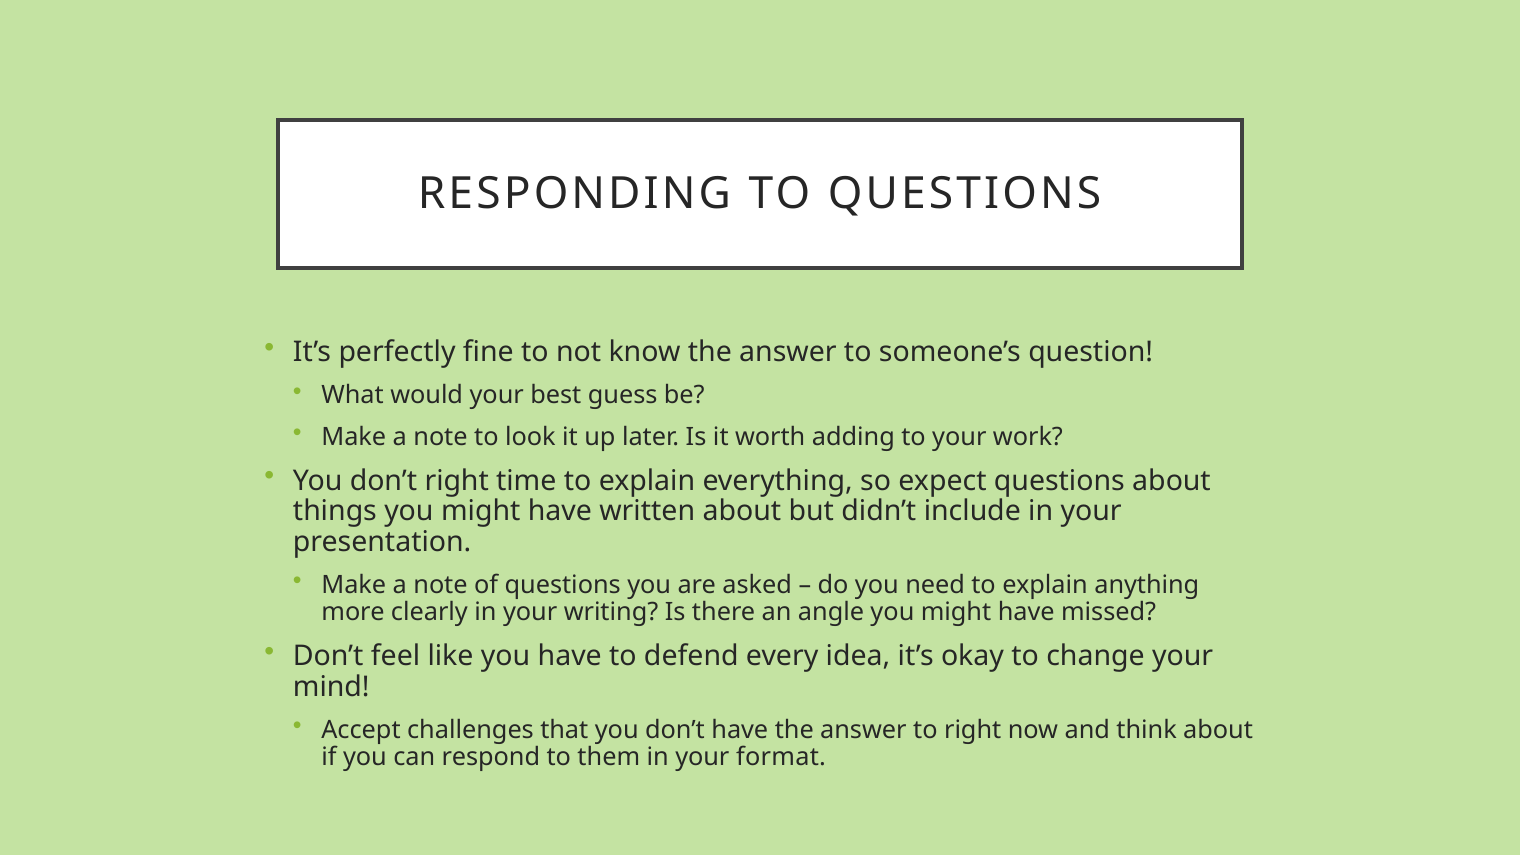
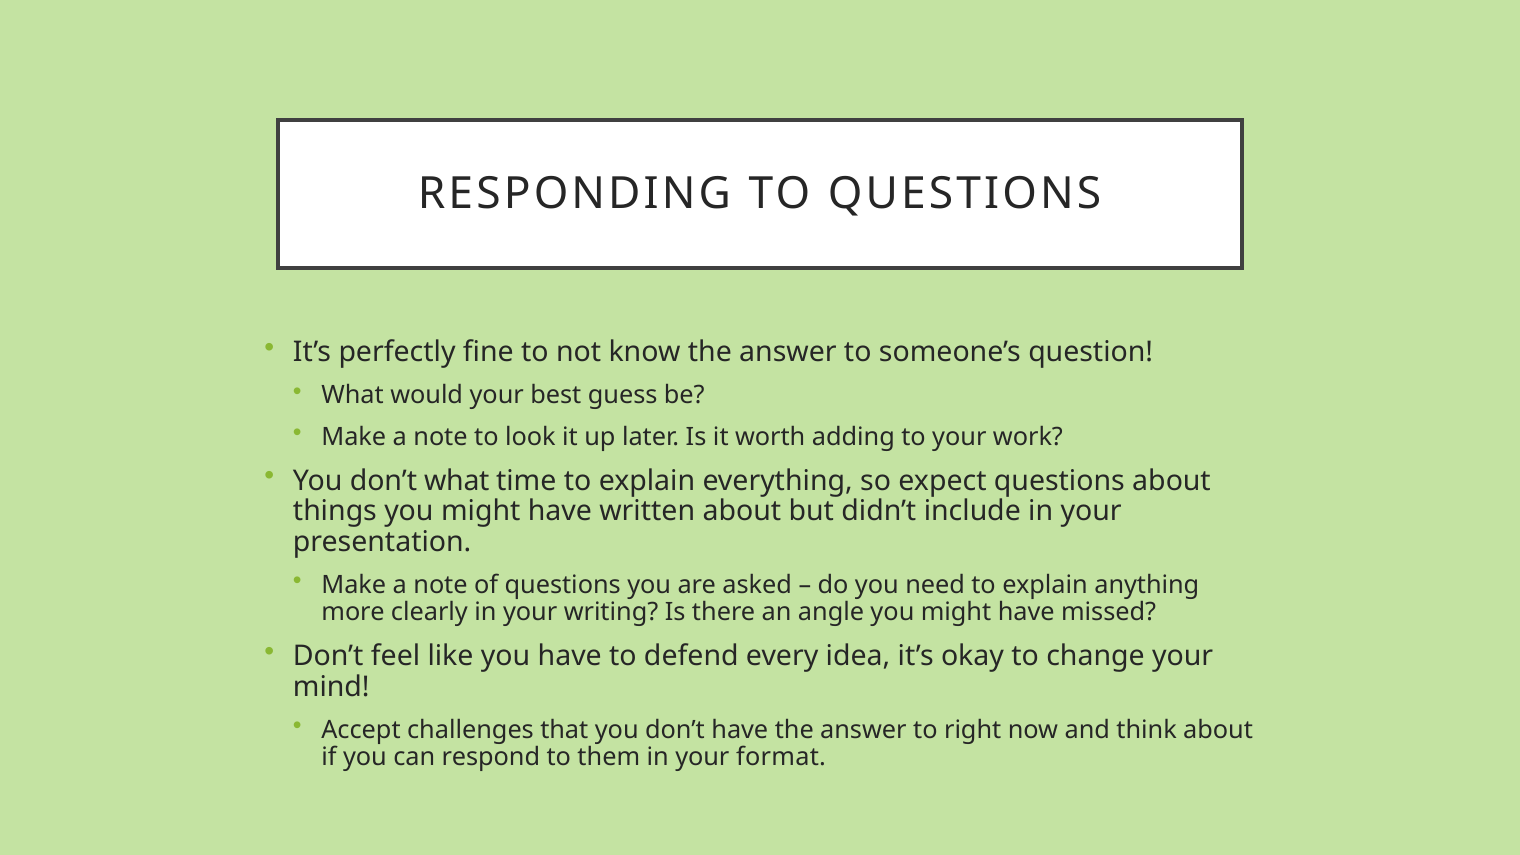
don’t right: right -> what
